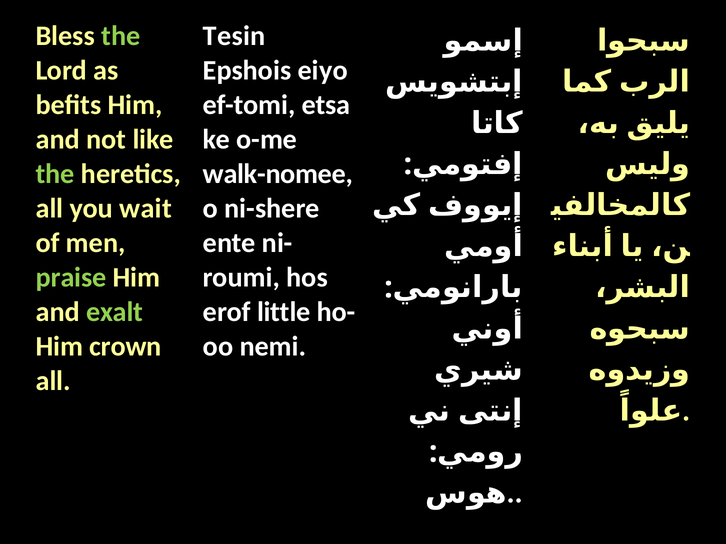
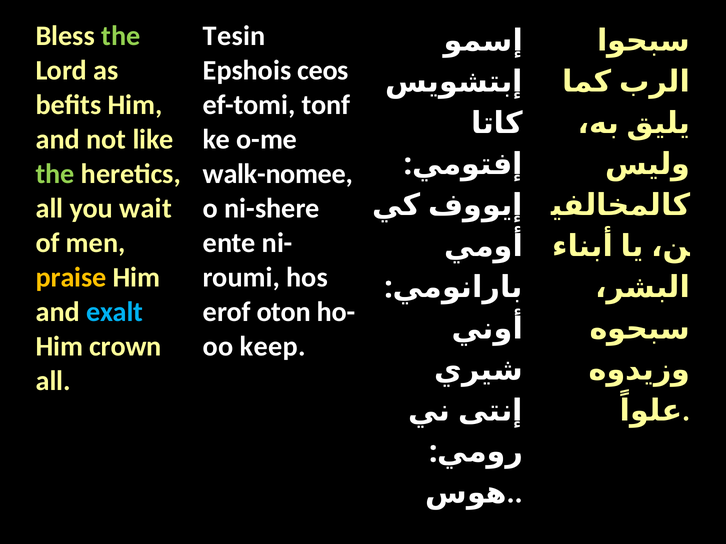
eiyo: eiyo -> ceos
etsa: etsa -> tonf
praise colour: light green -> yellow
exalt colour: light green -> light blue
little: little -> oton
nemi: nemi -> keep
